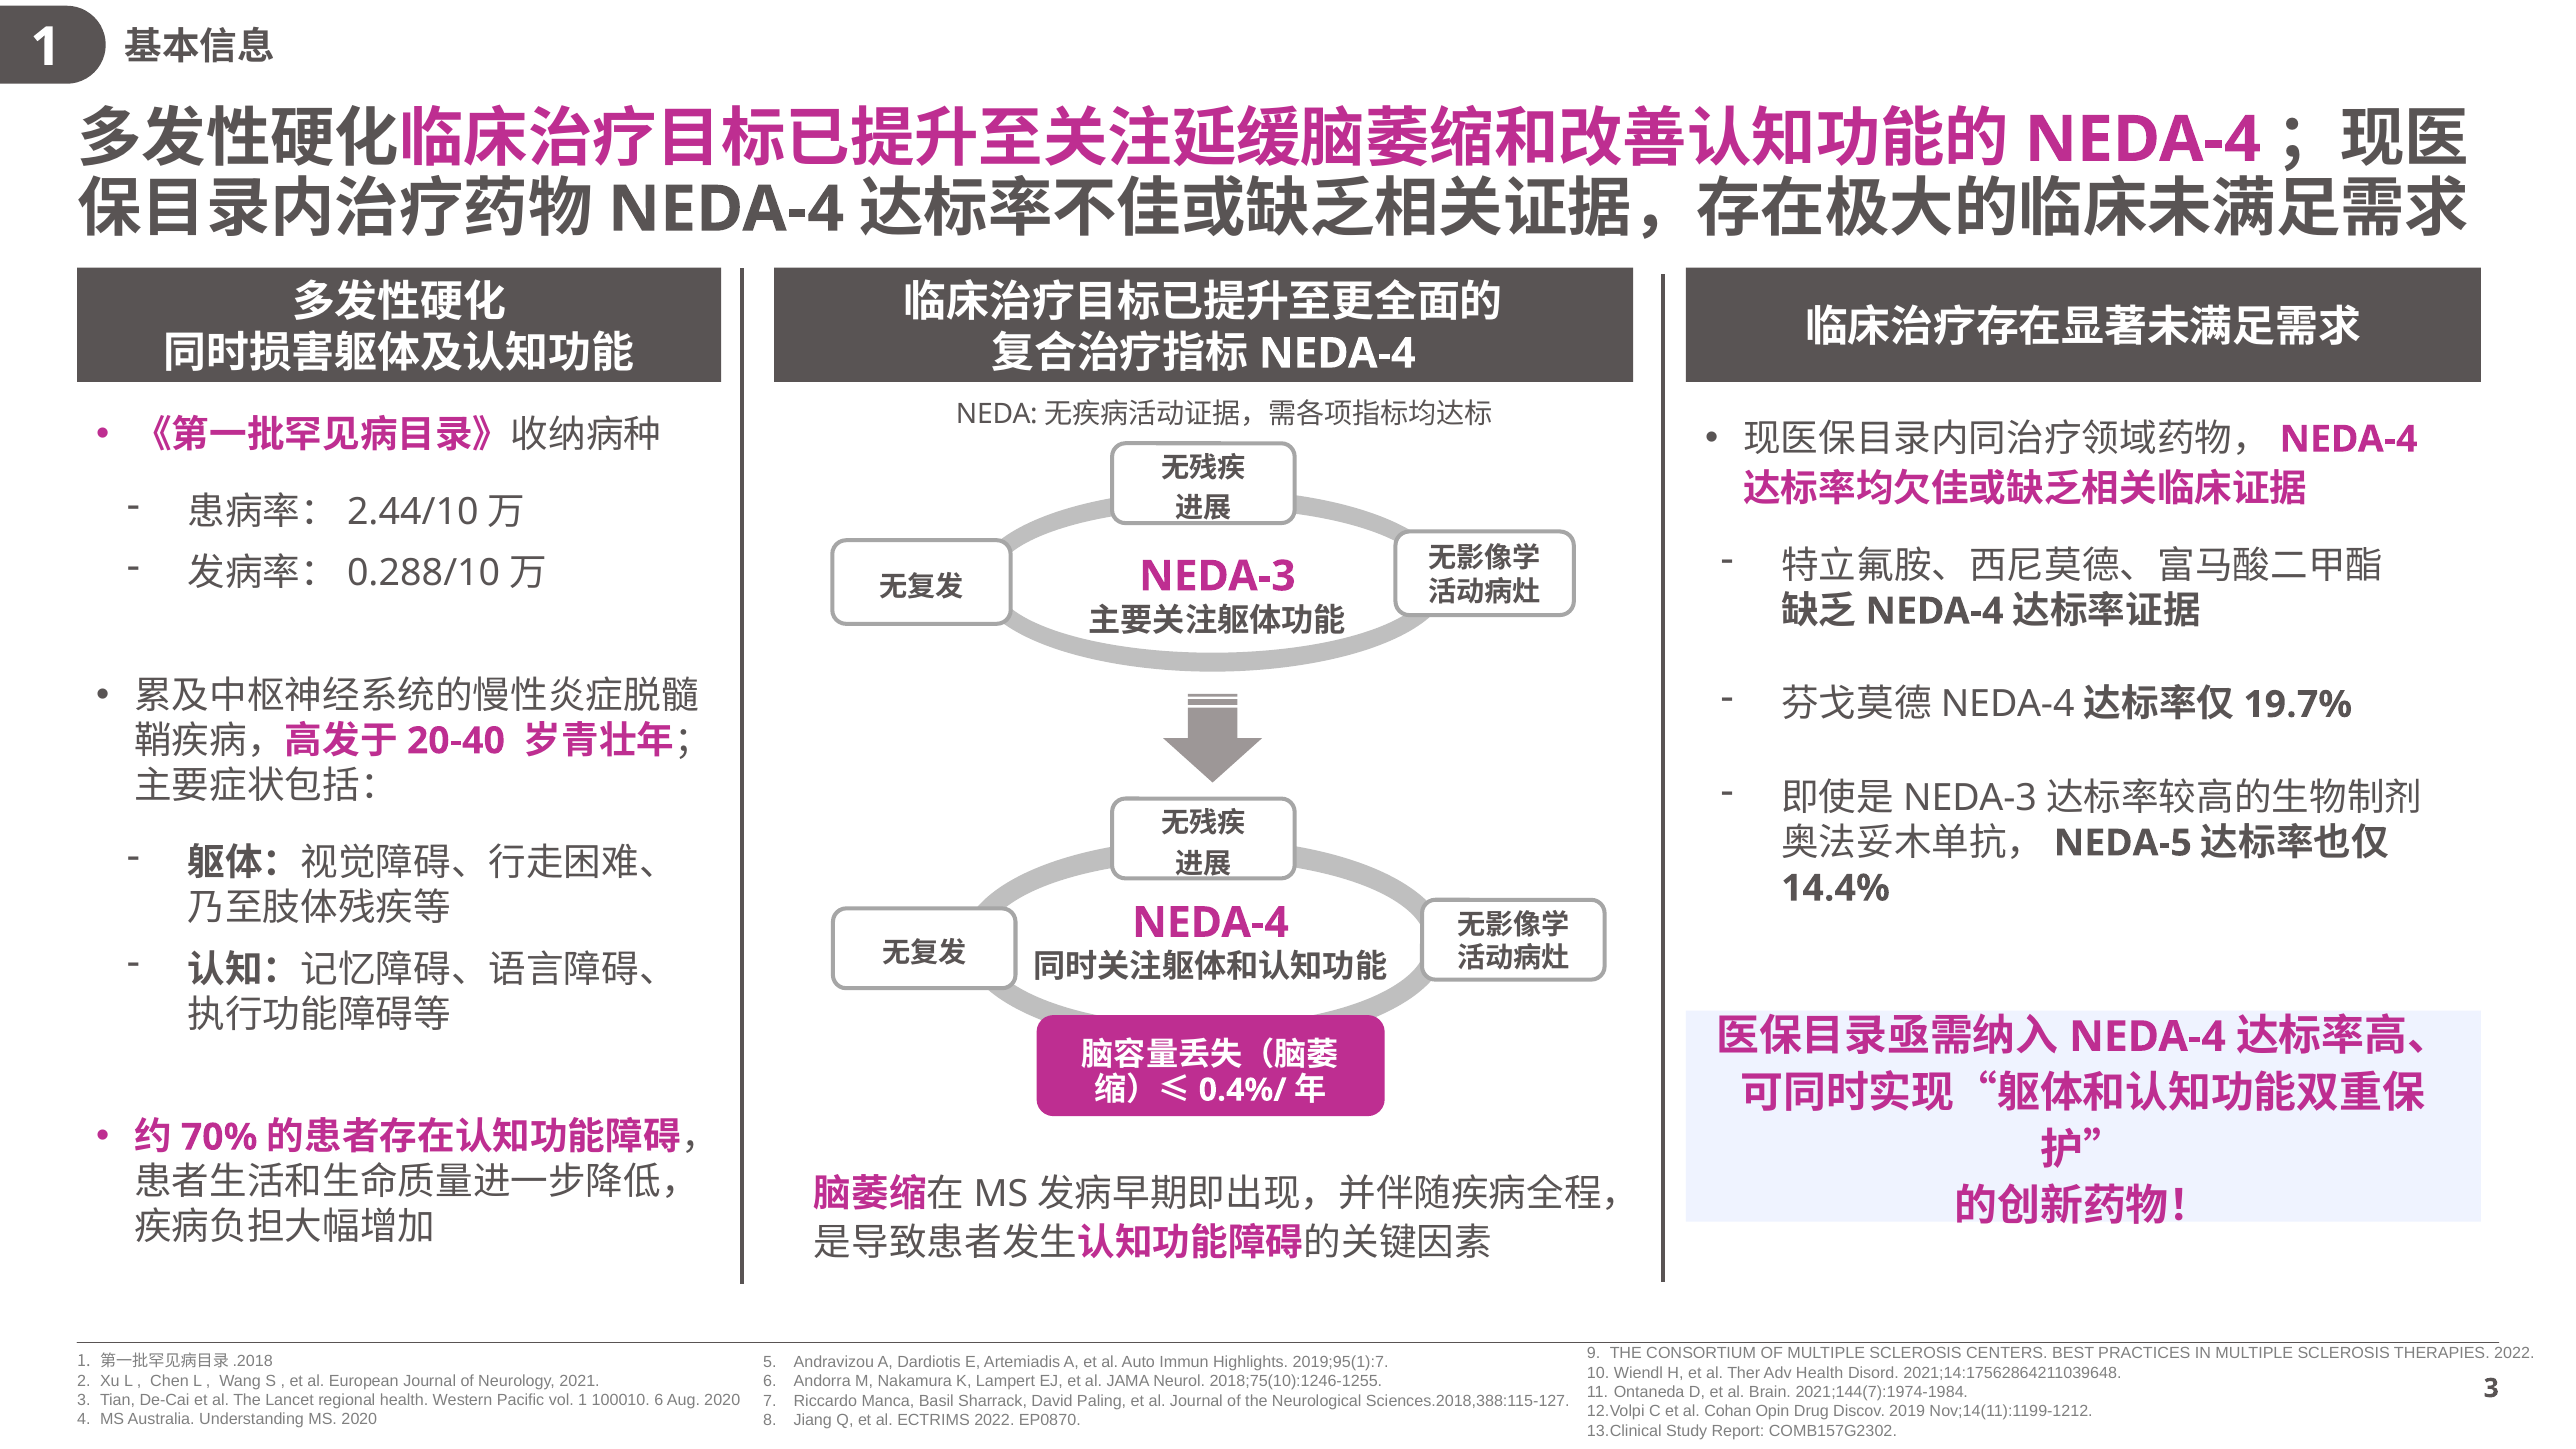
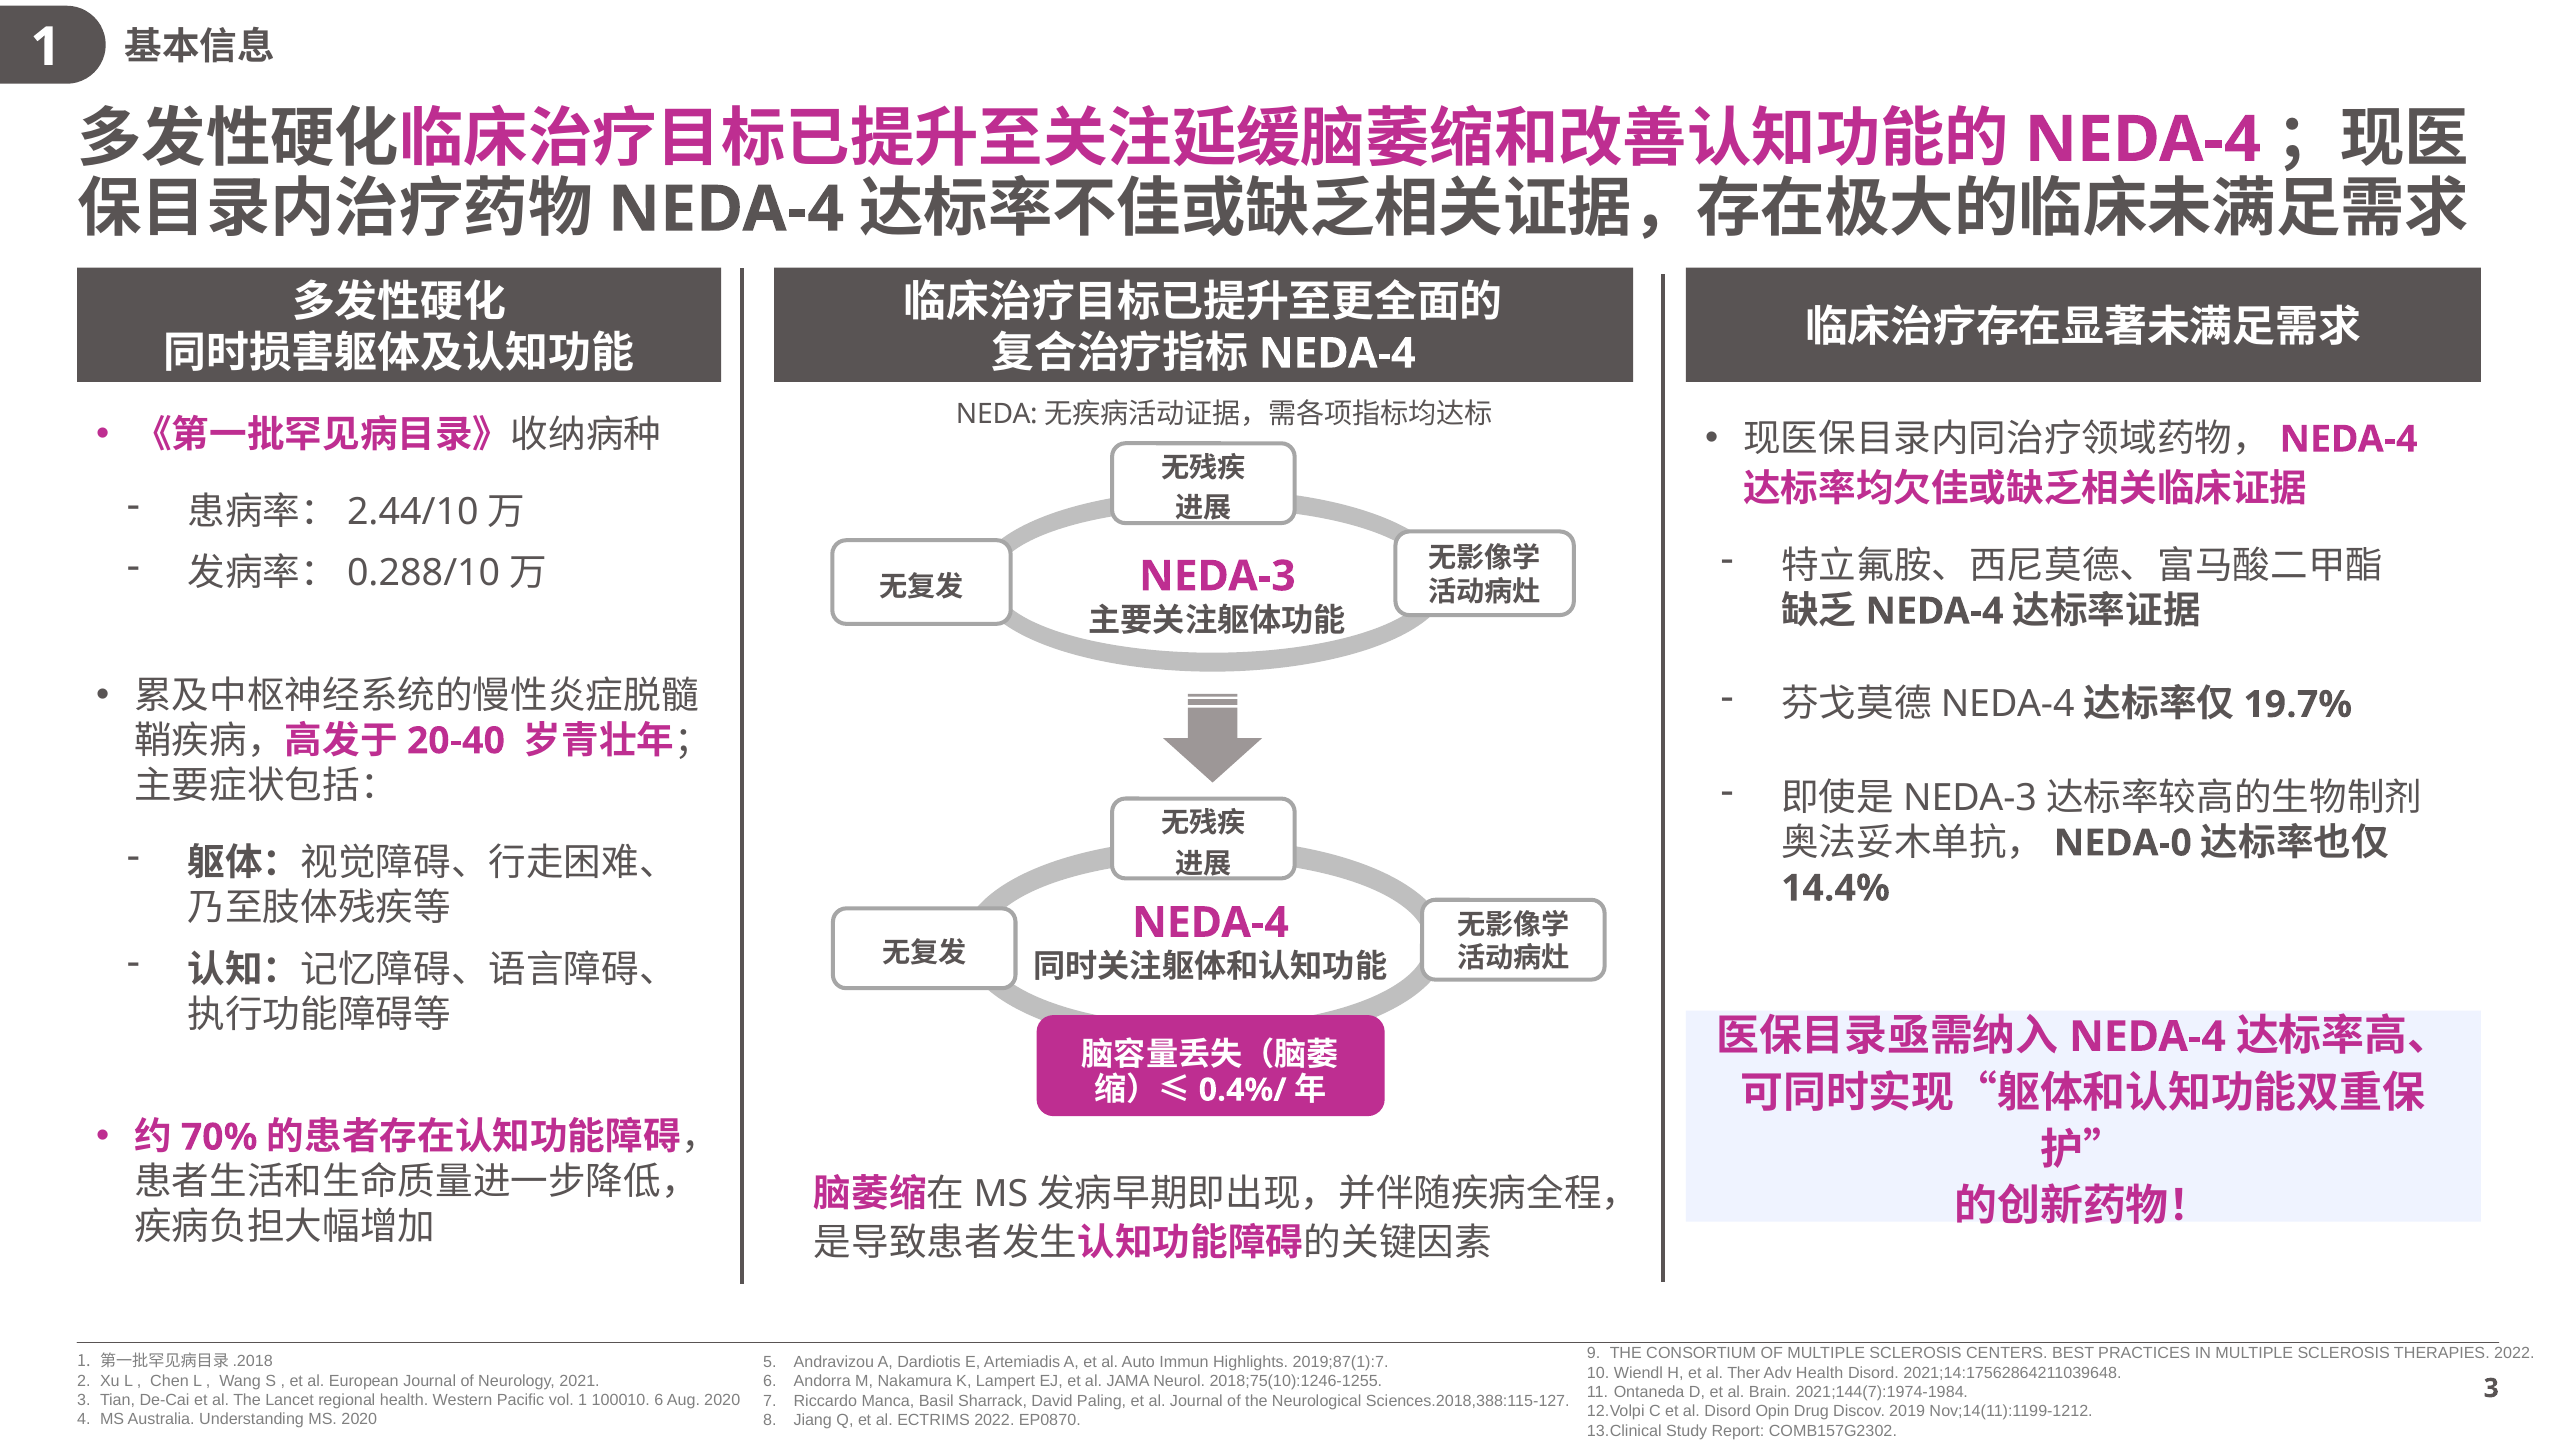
NEDA-5: NEDA-5 -> NEDA-0
2019;95(1):7: 2019;95(1):7 -> 2019;87(1):7
al Cohan: Cohan -> Disord
